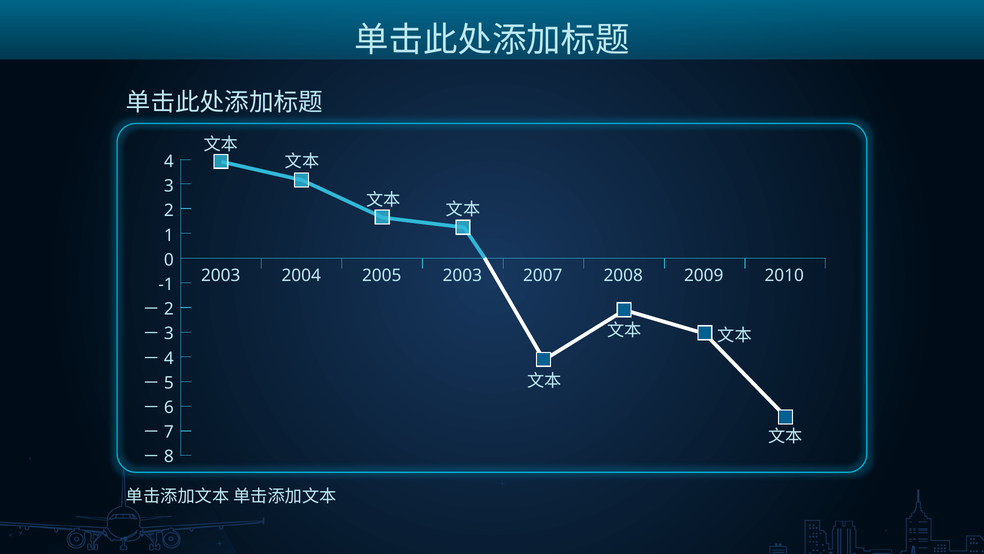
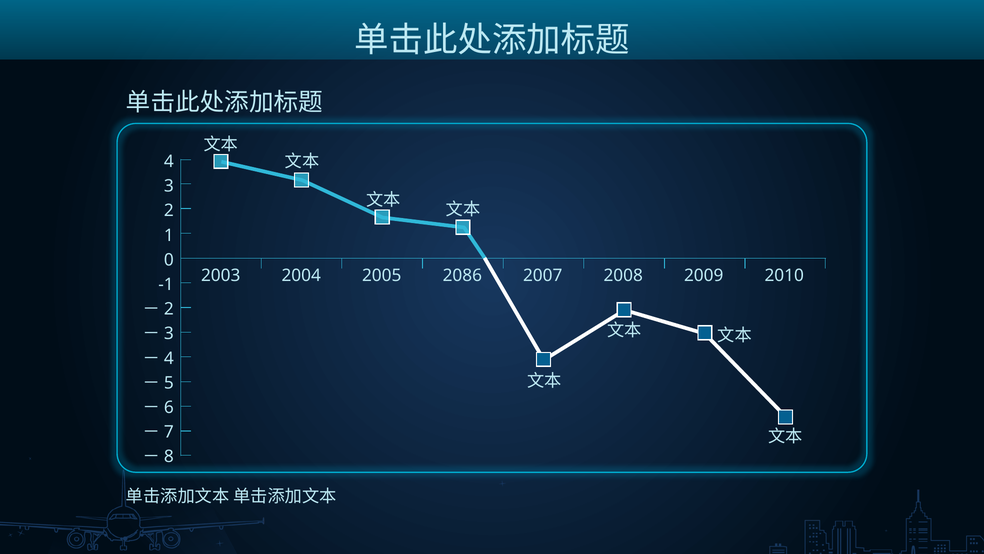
2005 2003: 2003 -> 2086
